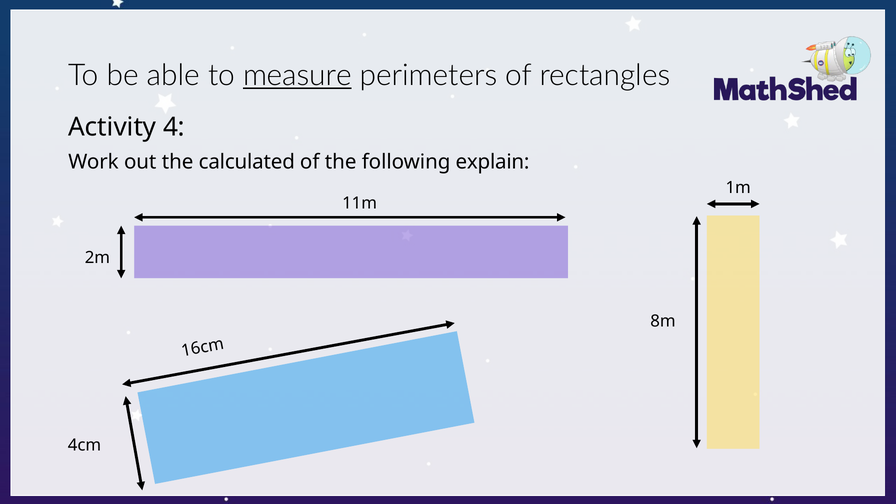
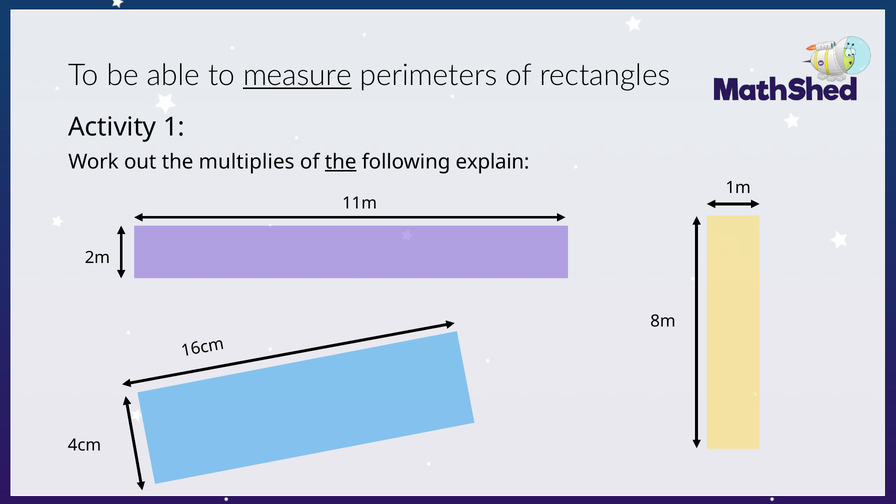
4: 4 -> 1
calculated: calculated -> multiplies
the at (341, 162) underline: none -> present
